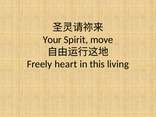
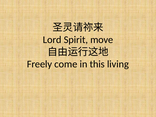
Your: Your -> Lord
heart: heart -> come
